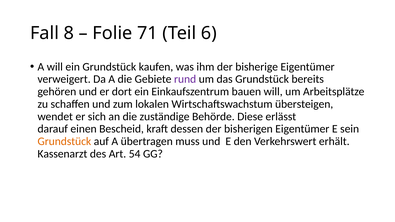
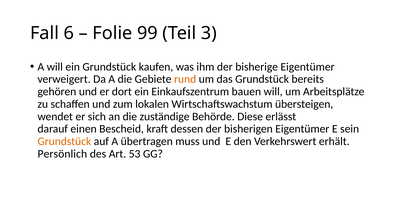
8: 8 -> 6
71: 71 -> 99
6: 6 -> 3
rund colour: purple -> orange
Kassenarzt: Kassenarzt -> Persönlich
54: 54 -> 53
